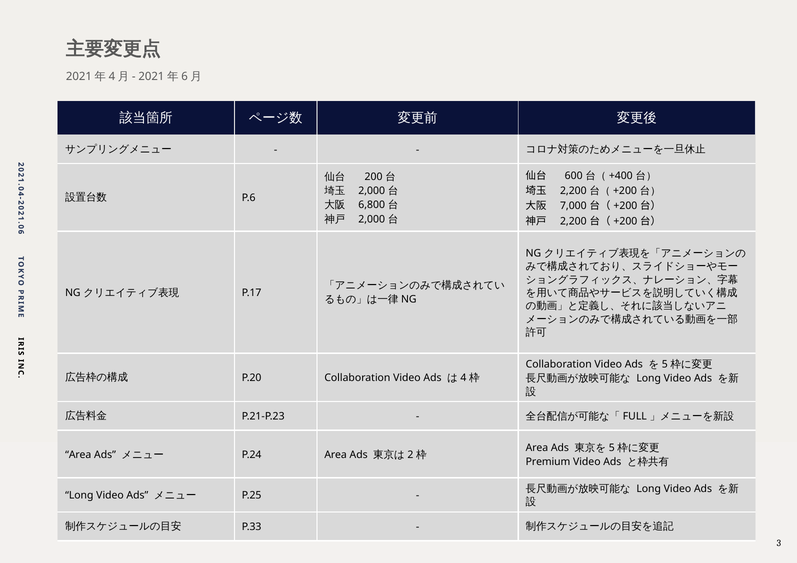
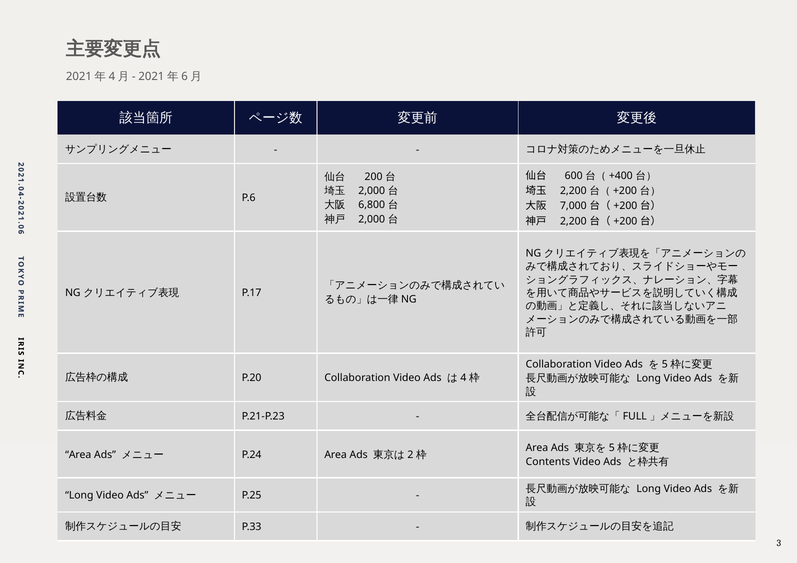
Premium: Premium -> Contents
